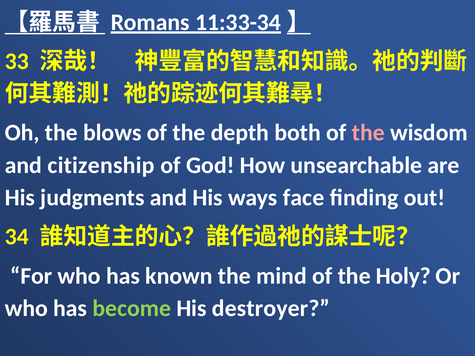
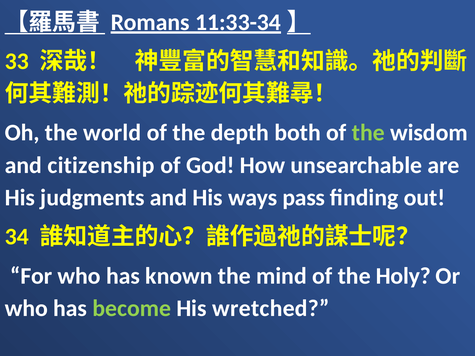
blows: blows -> world
the at (368, 133) colour: pink -> light green
face: face -> pass
destroyer: destroyer -> wretched
